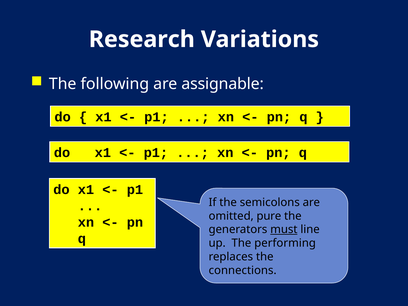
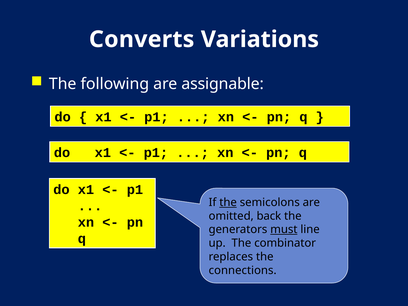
Research: Research -> Converts
the at (228, 202) underline: none -> present
pure: pure -> back
performing: performing -> combinator
